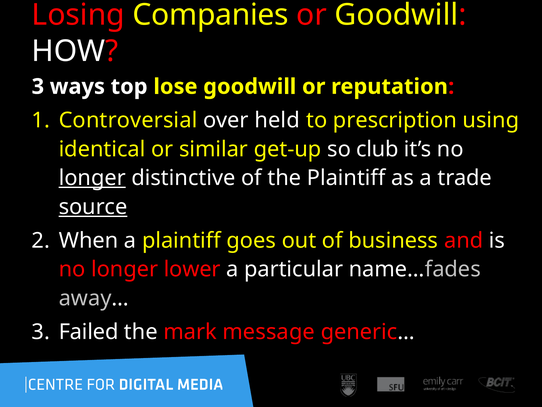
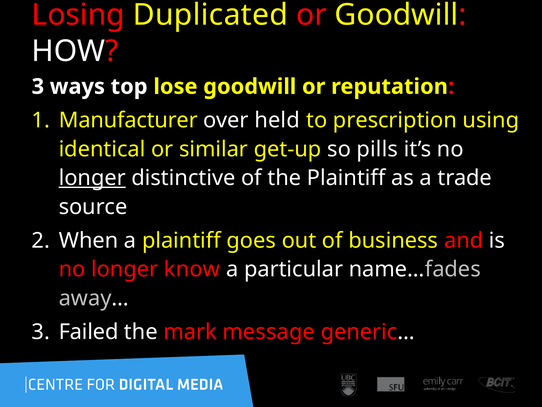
Companies: Companies -> Duplicated
Controversial: Controversial -> Manufacturer
club: club -> pills
source underline: present -> none
lower: lower -> know
